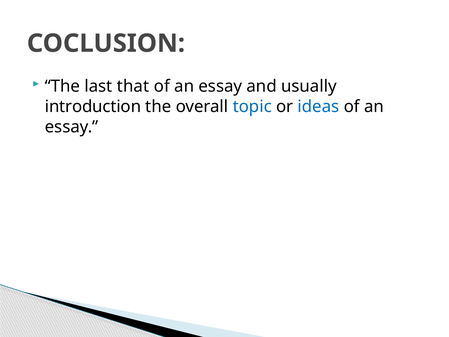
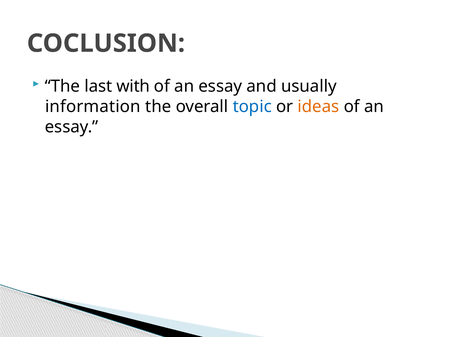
that: that -> with
introduction: introduction -> information
ideas colour: blue -> orange
